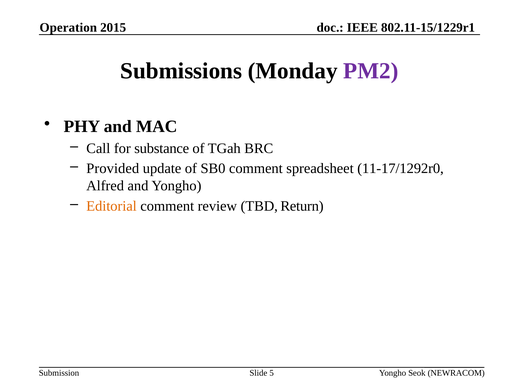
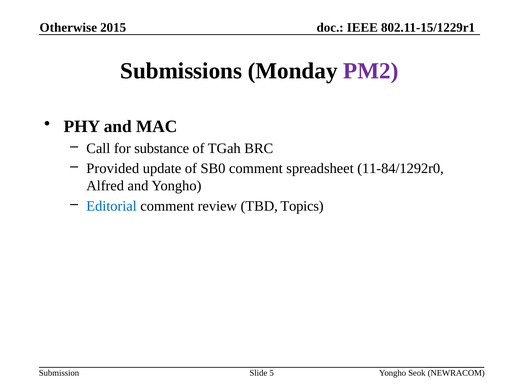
Operation: Operation -> Otherwise
11-17/1292r0: 11-17/1292r0 -> 11-84/1292r0
Editorial colour: orange -> blue
Return: Return -> Topics
